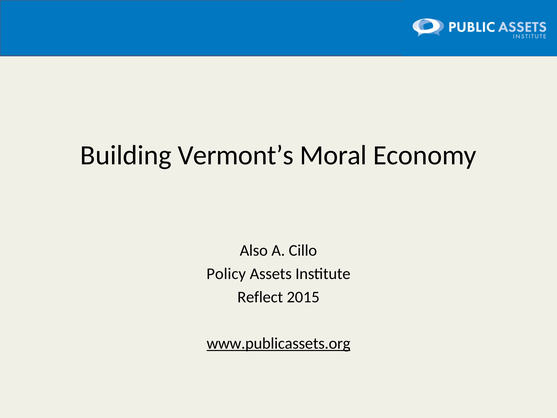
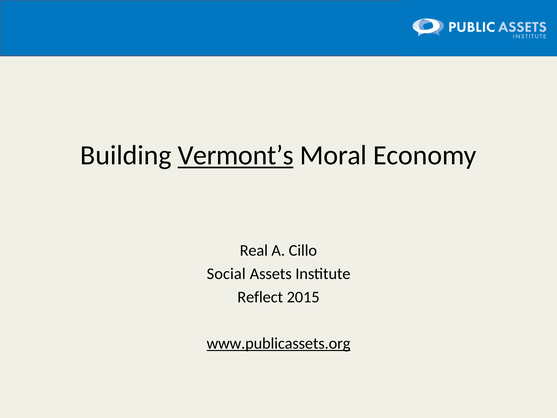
Vermont’s underline: none -> present
Also: Also -> Real
Policy: Policy -> Social
